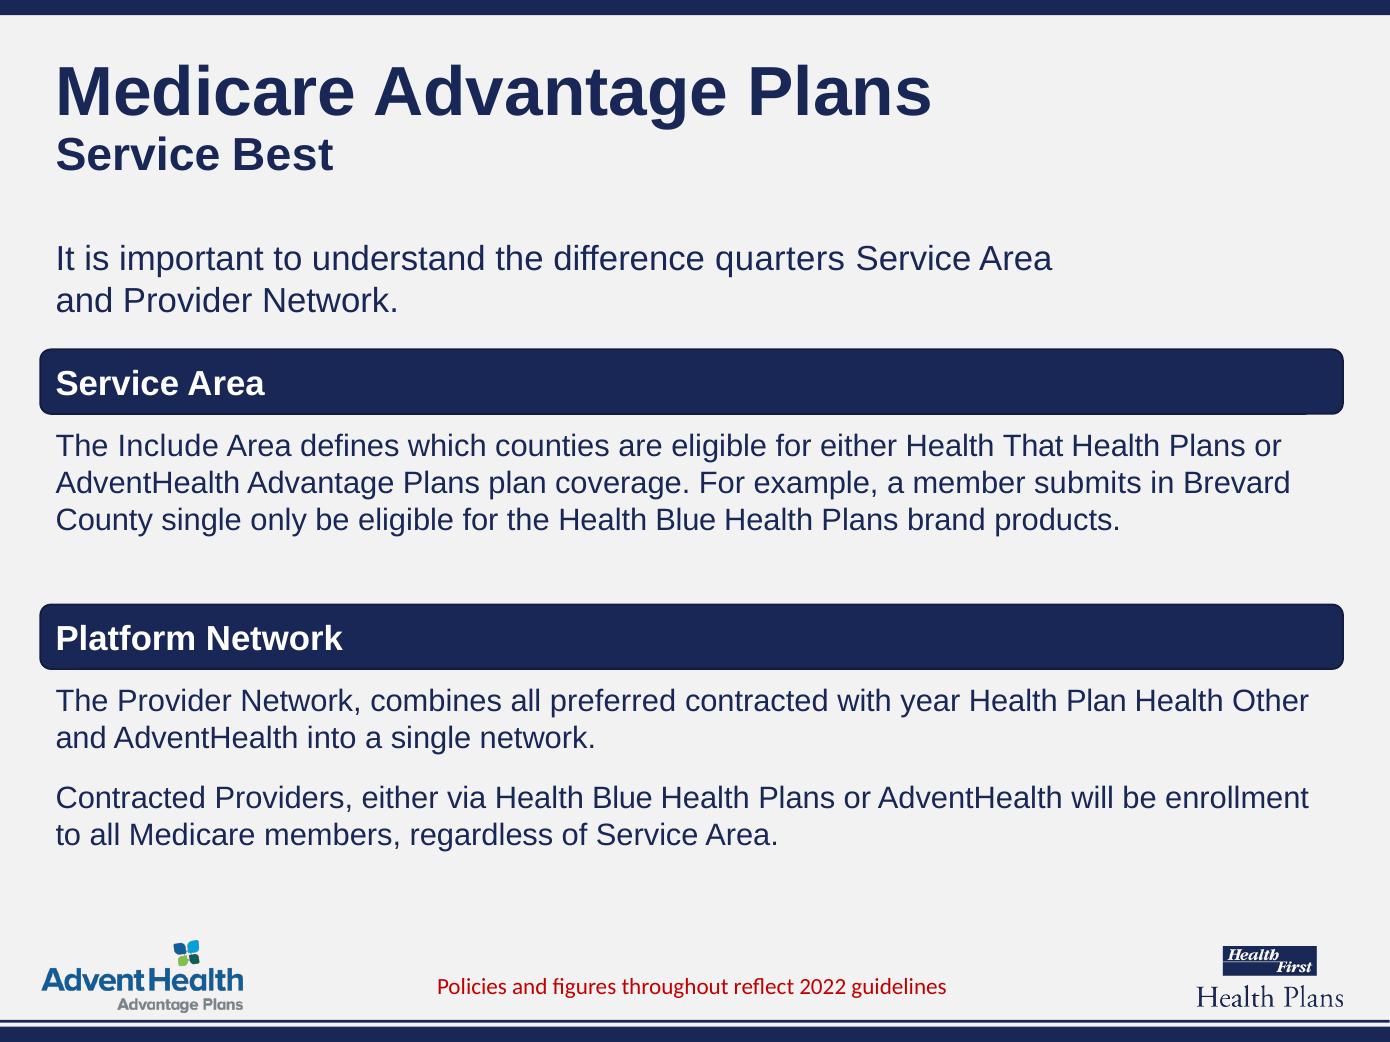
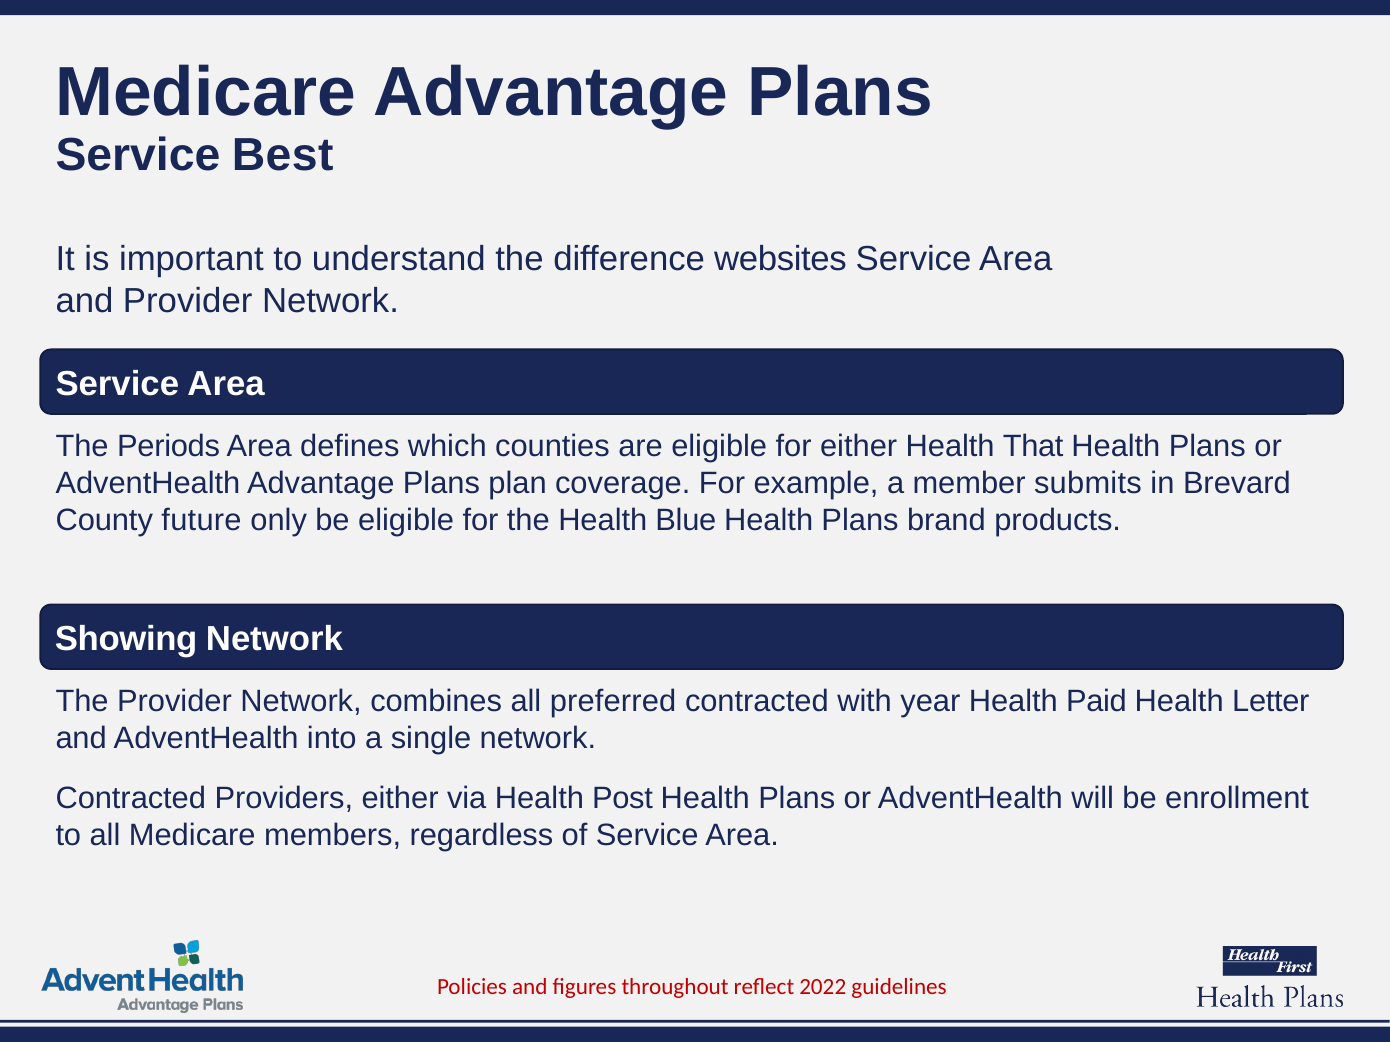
quarters: quarters -> websites
Include: Include -> Periods
County single: single -> future
Platform: Platform -> Showing
Health Plan: Plan -> Paid
Other: Other -> Letter
via Health Blue: Blue -> Post
